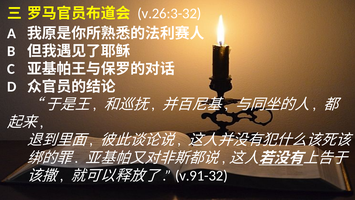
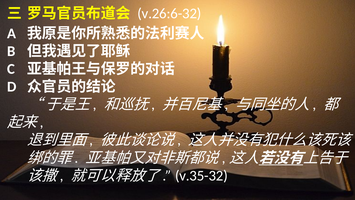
v.26:3-32: v.26:3-32 -> v.26:6-32
v.91-32: v.91-32 -> v.35-32
